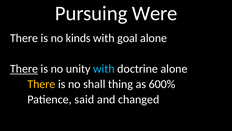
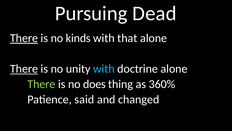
Were: Were -> Dead
There at (24, 38) underline: none -> present
goal: goal -> that
There at (41, 84) colour: yellow -> light green
shall: shall -> does
600%: 600% -> 360%
